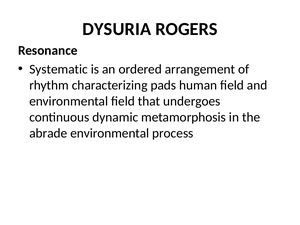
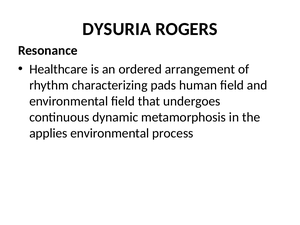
Systematic: Systematic -> Healthcare
abrade: abrade -> applies
